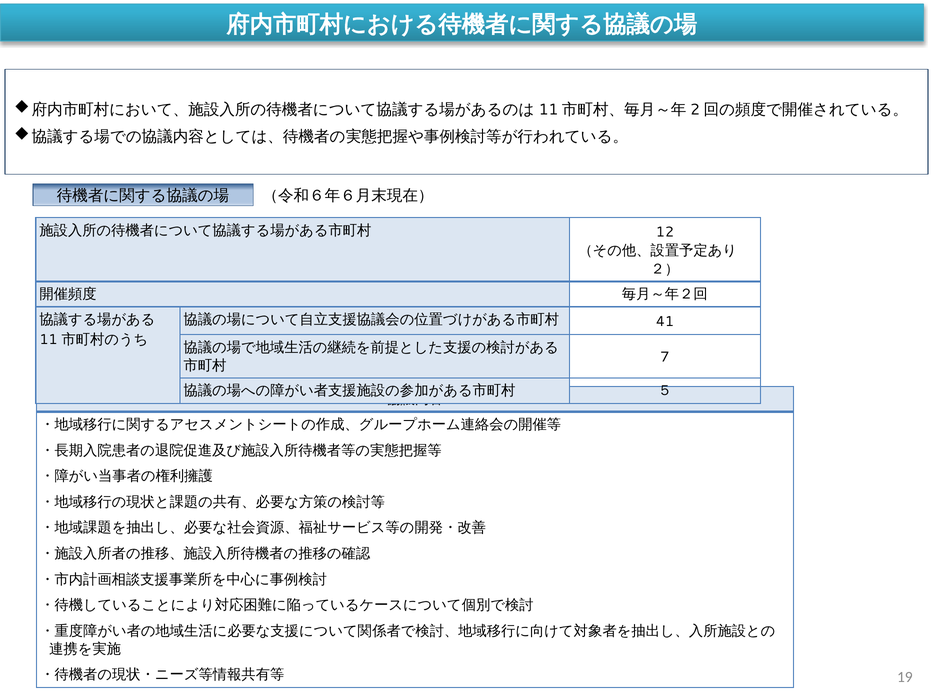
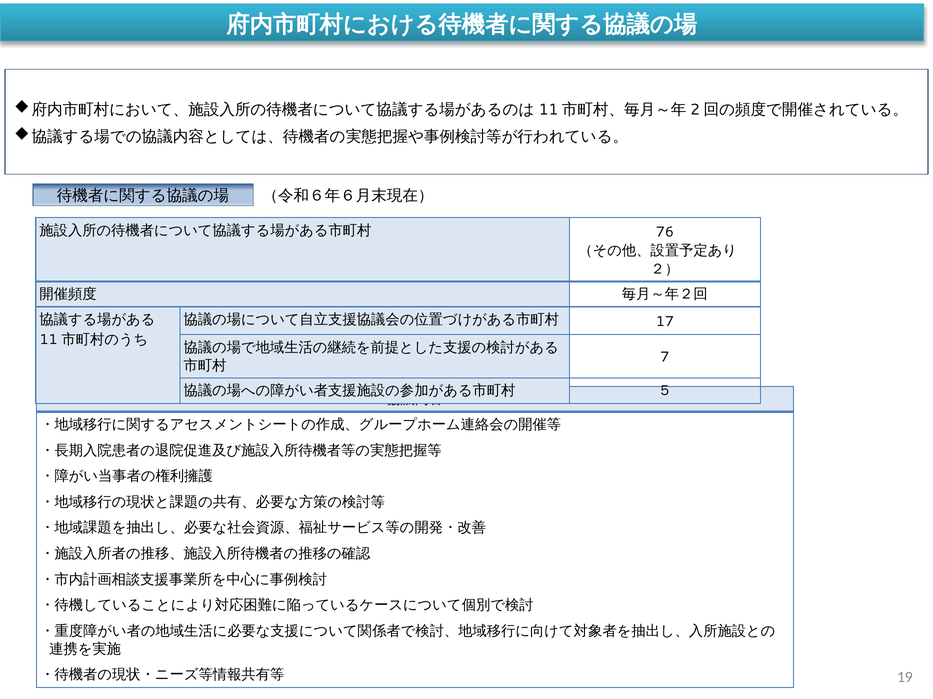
12: 12 -> 76
41: 41 -> 17
